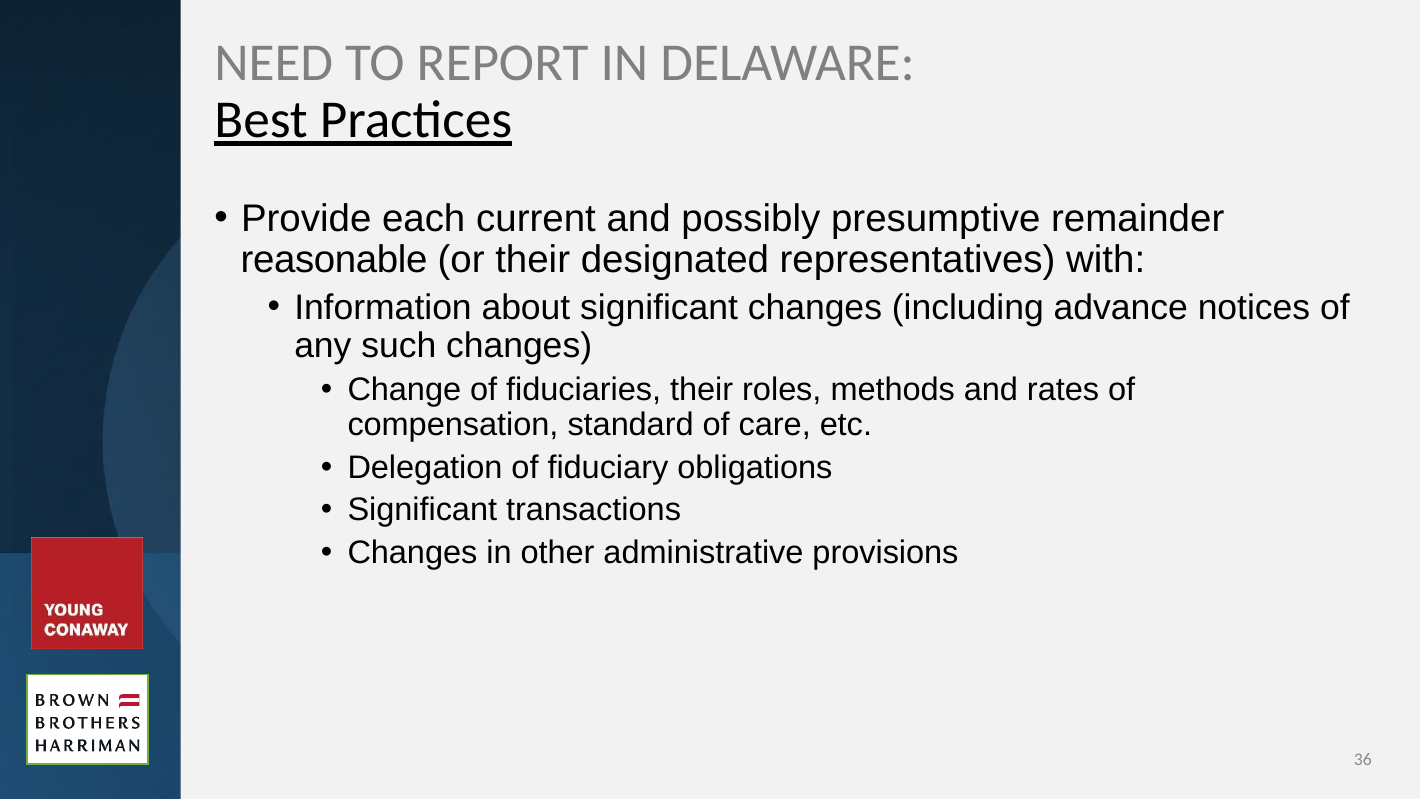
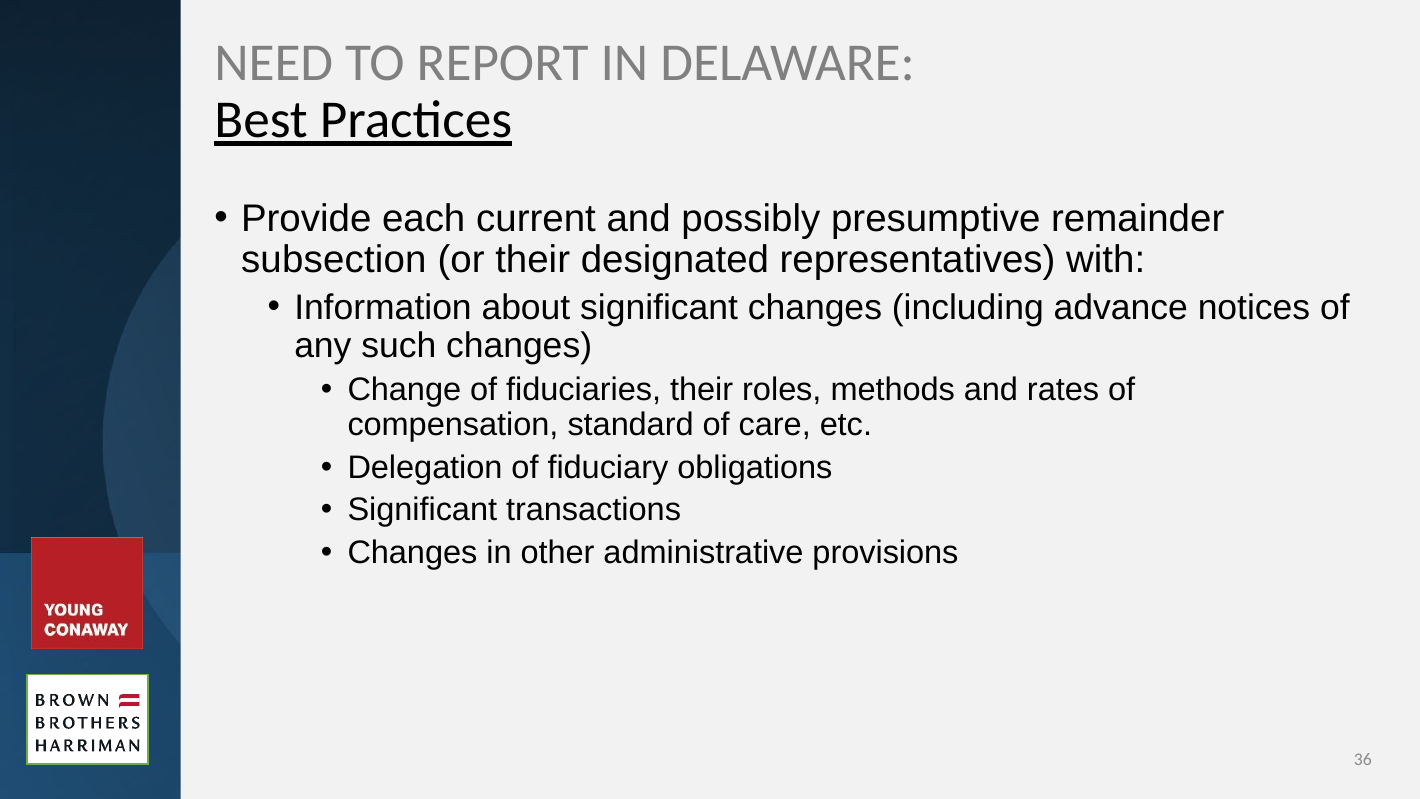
reasonable: reasonable -> subsection
